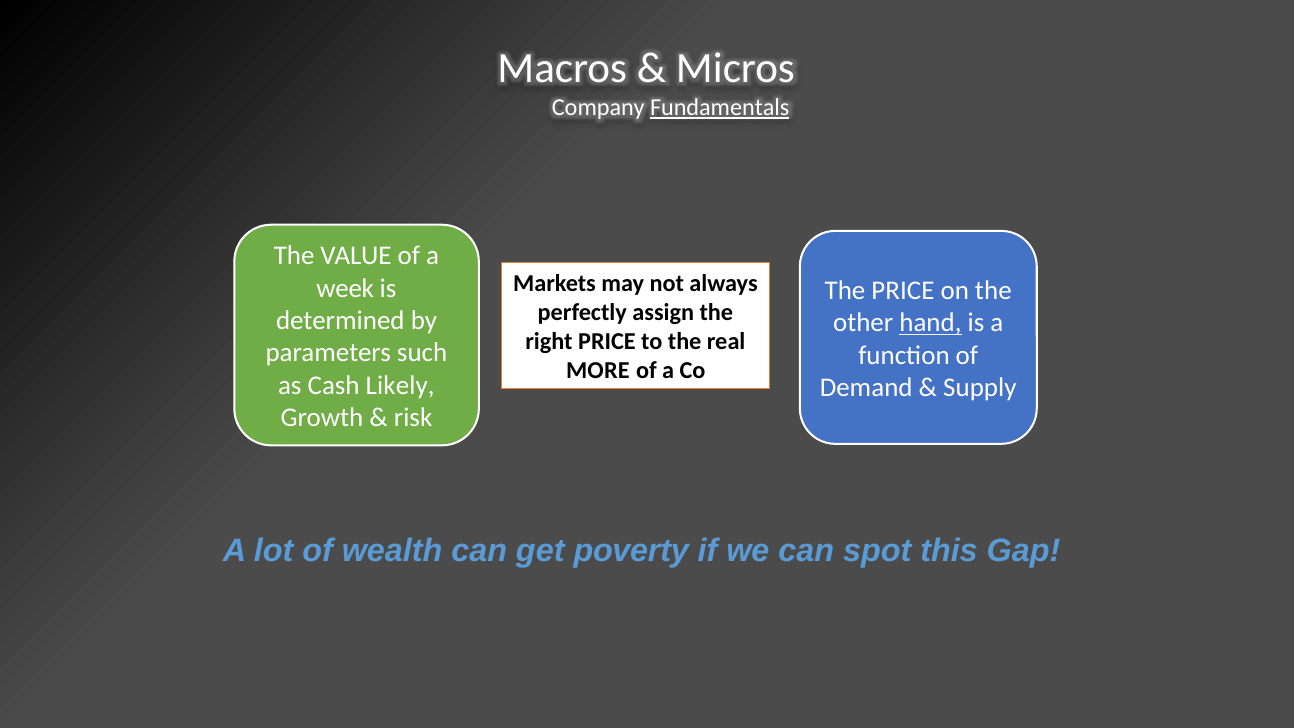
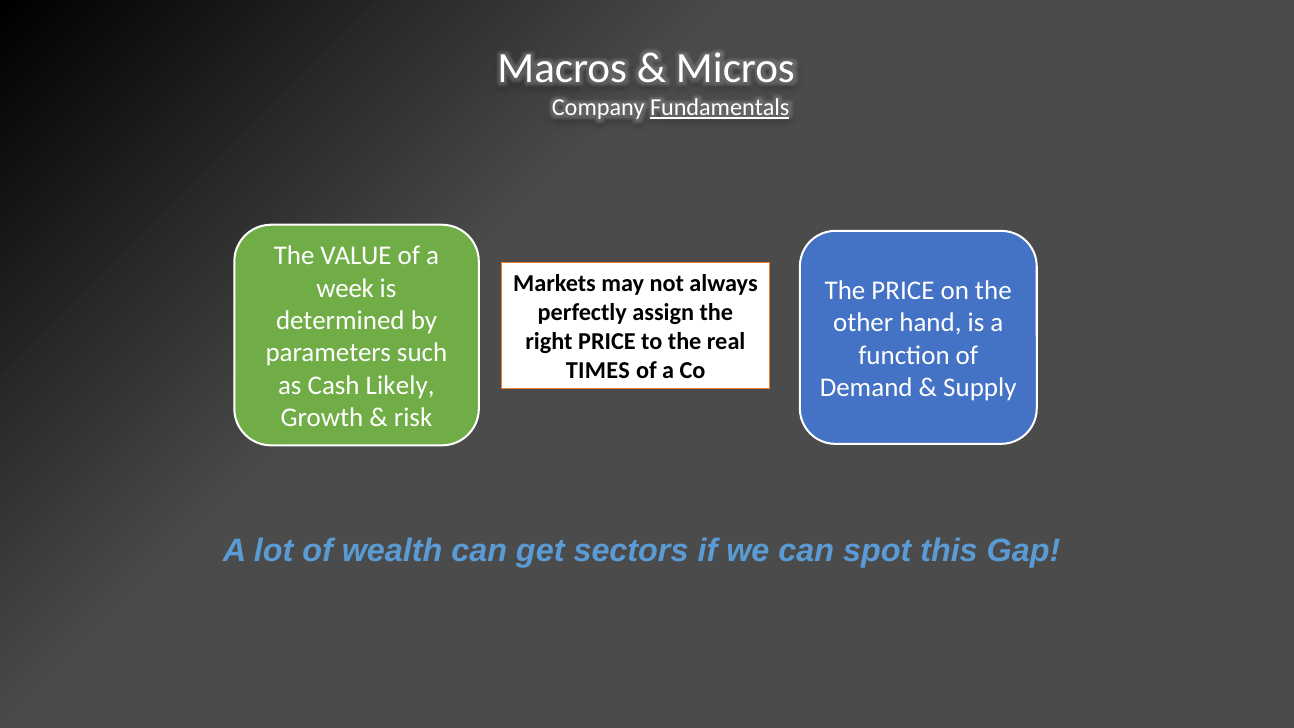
hand underline: present -> none
MORE: MORE -> TIMES
poverty: poverty -> sectors
